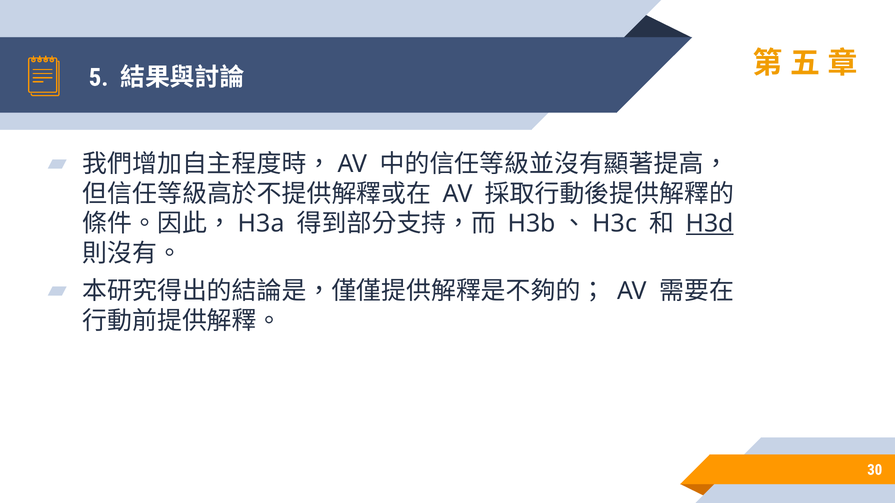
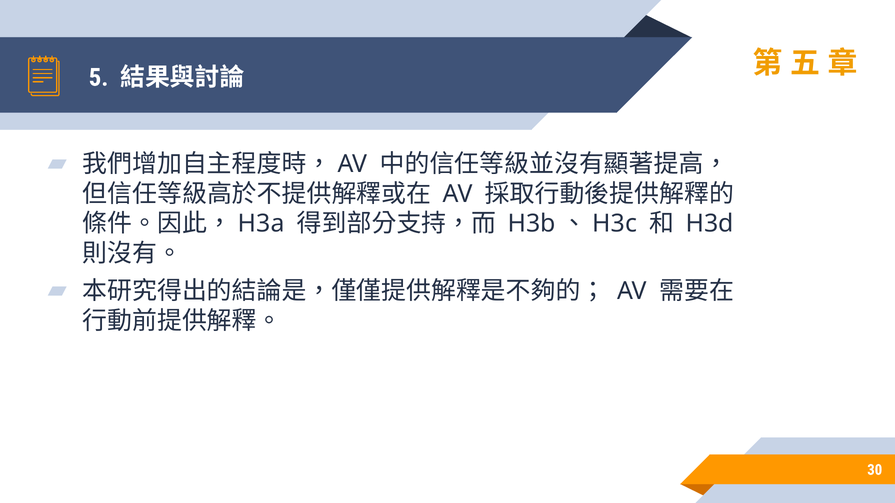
H3d underline: present -> none
